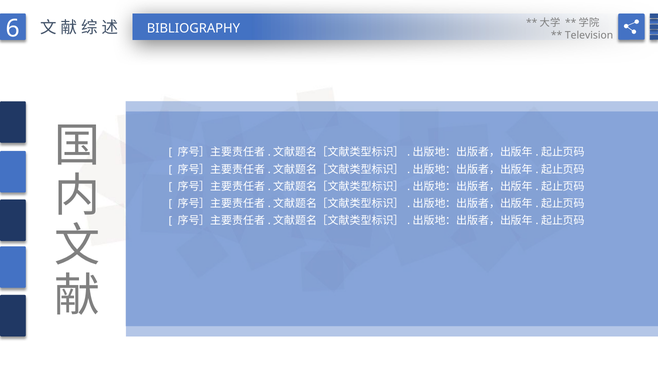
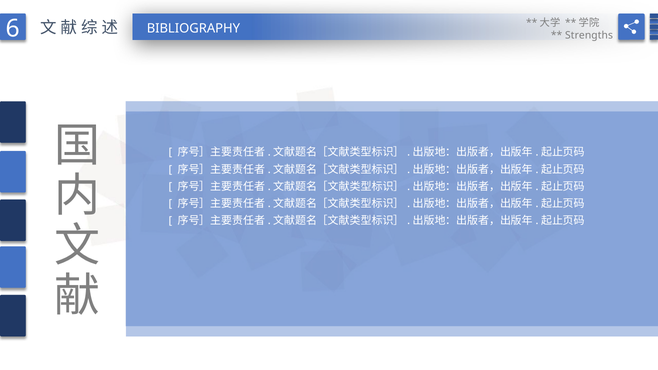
Television: Television -> Strengths
